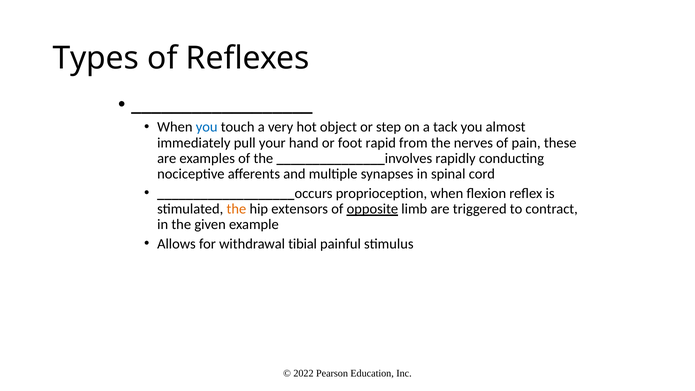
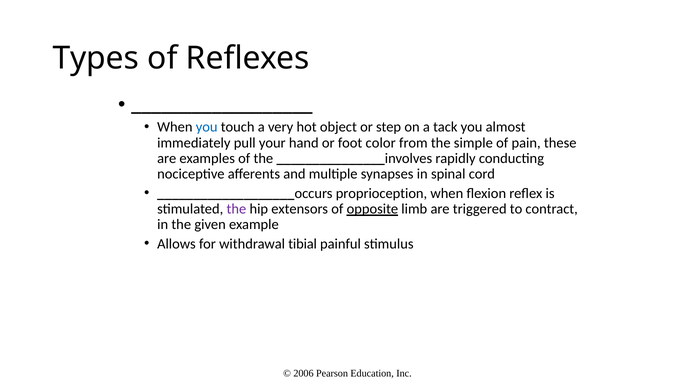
rapid: rapid -> color
nerves: nerves -> simple
the at (236, 209) colour: orange -> purple
2022: 2022 -> 2006
